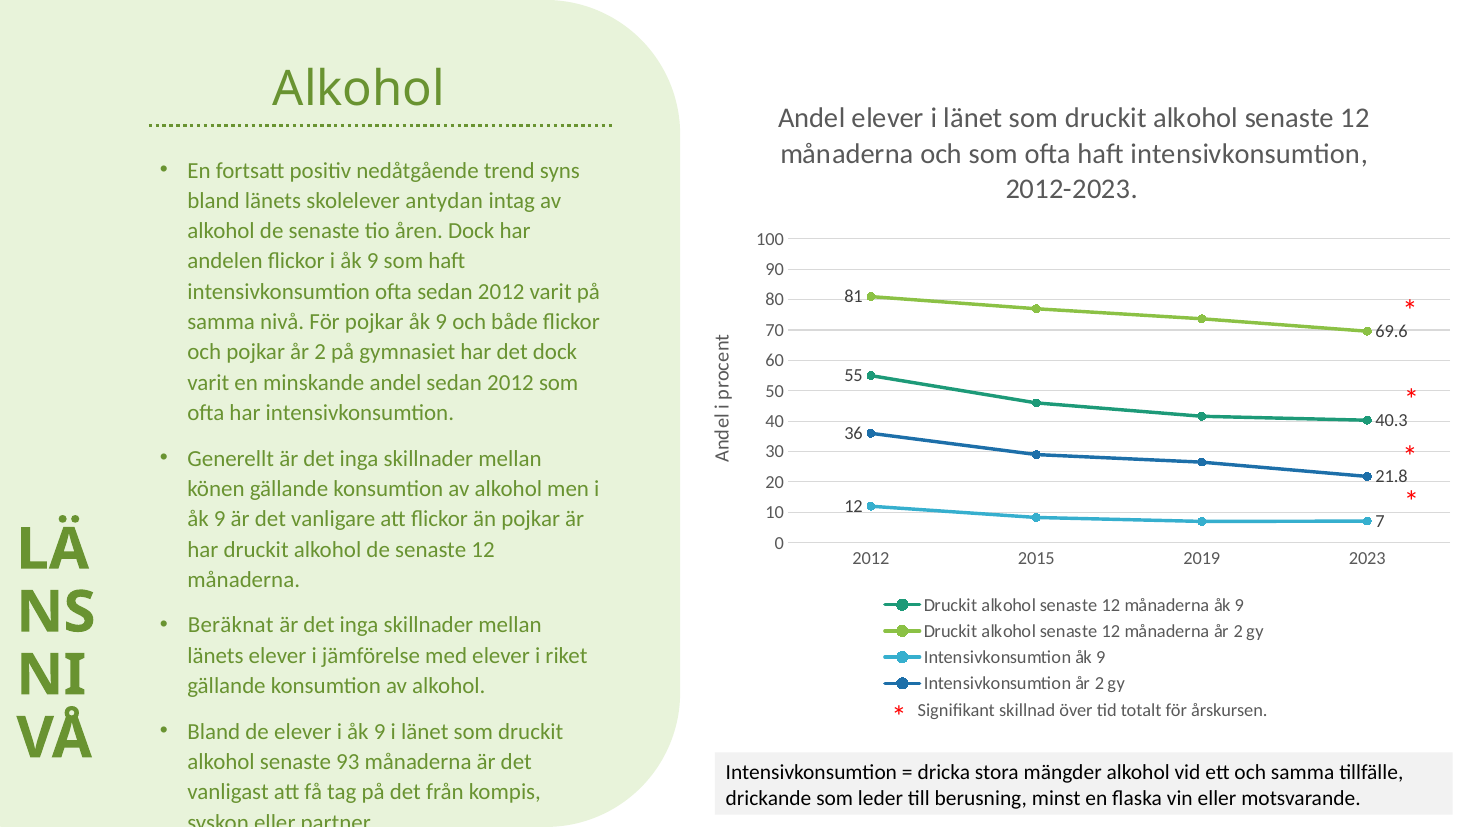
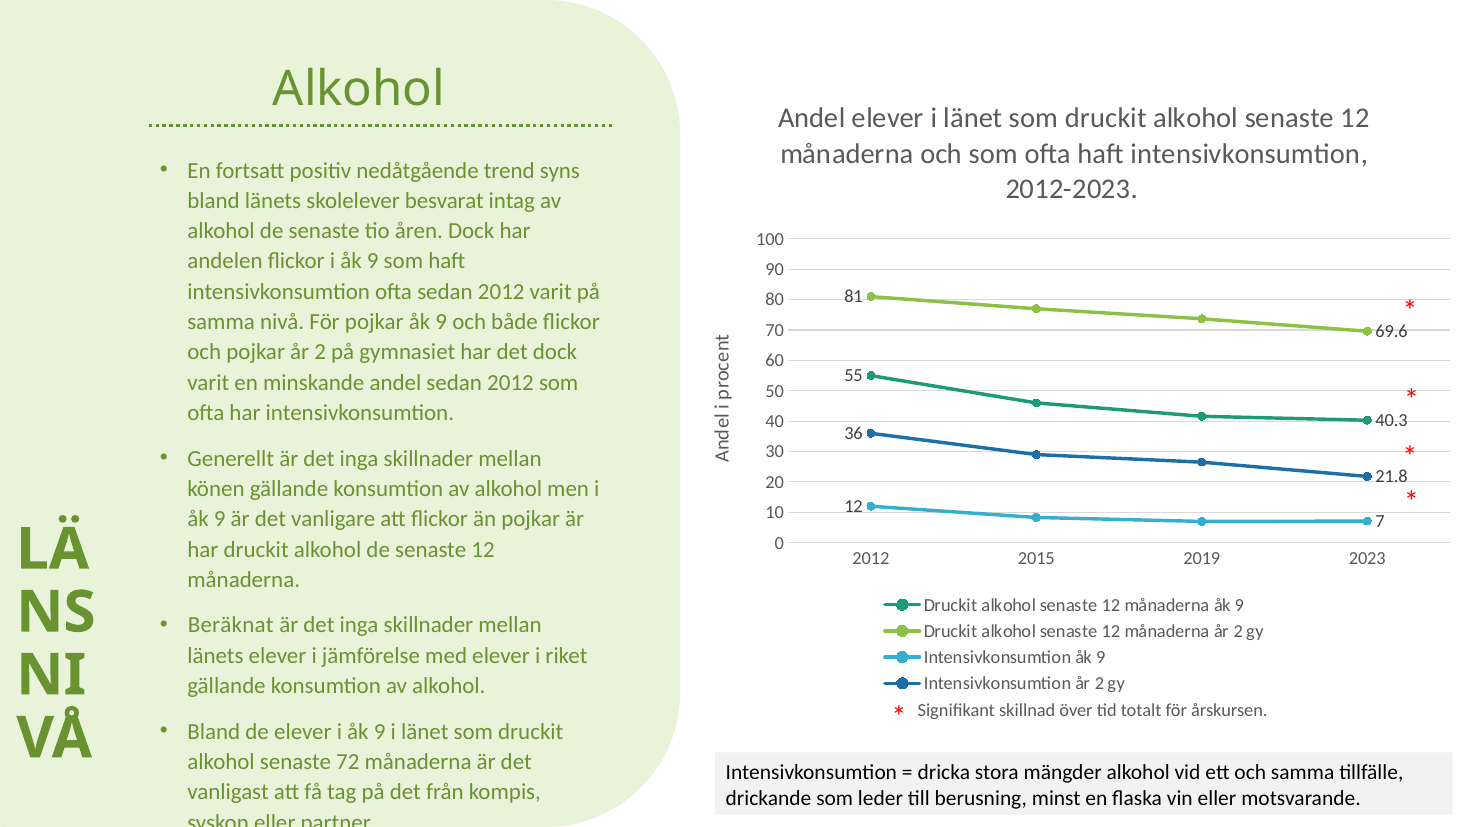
antydan: antydan -> besvarat
93: 93 -> 72
